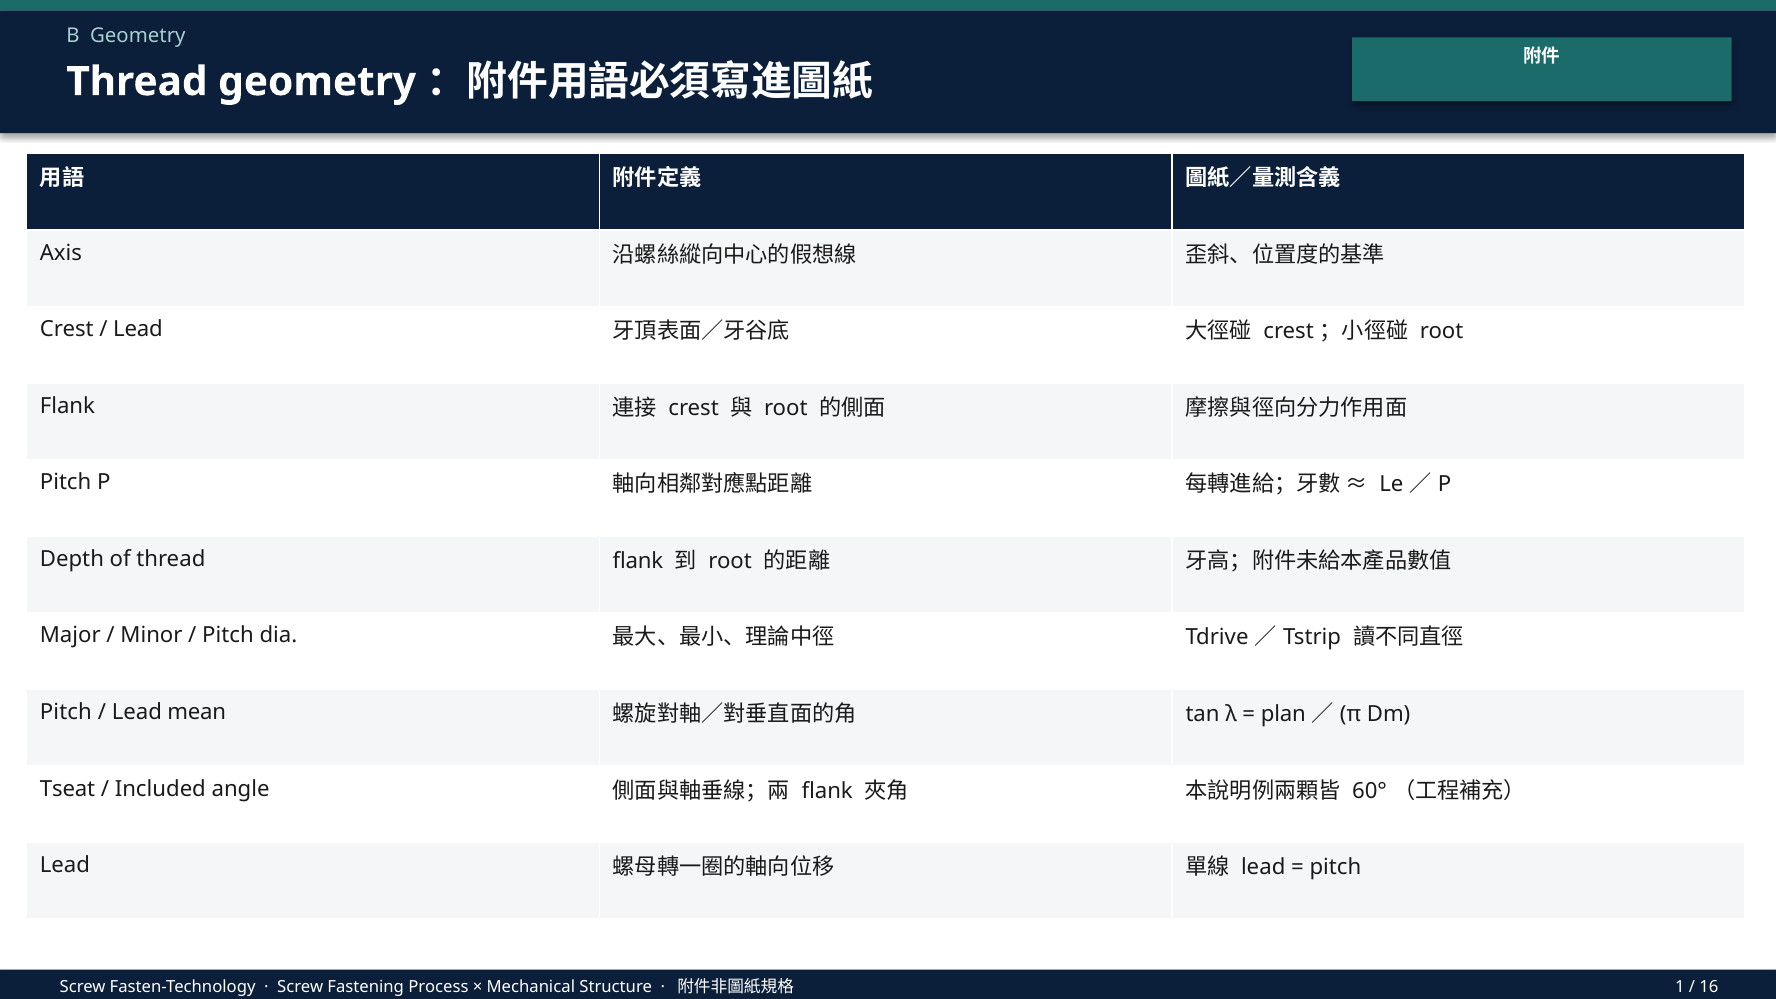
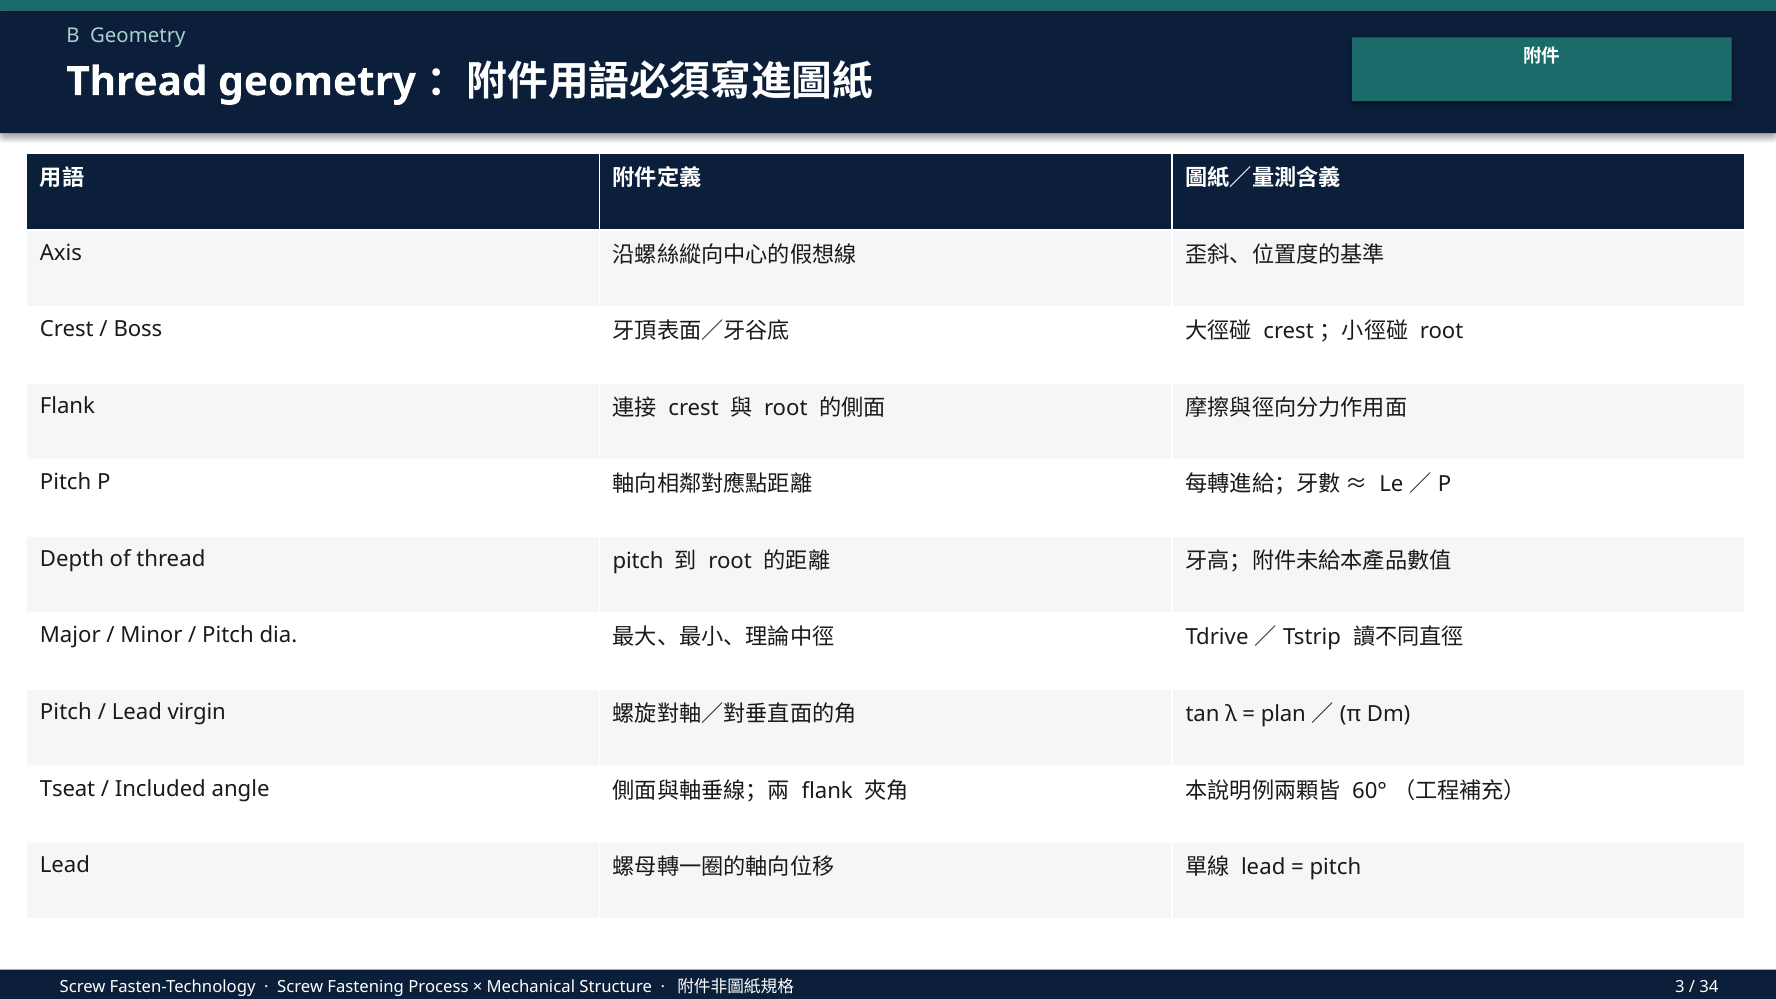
Lead at (138, 329): Lead -> Boss
thread flank: flank -> pitch
mean: mean -> virgin
1: 1 -> 3
16: 16 -> 34
